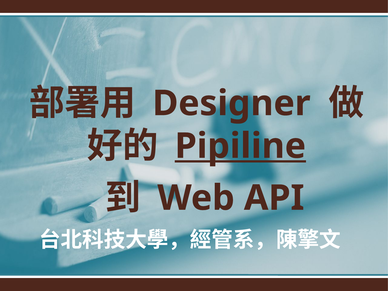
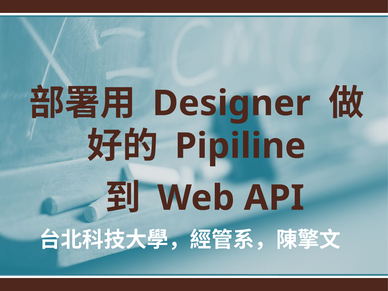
Pipiline underline: present -> none
